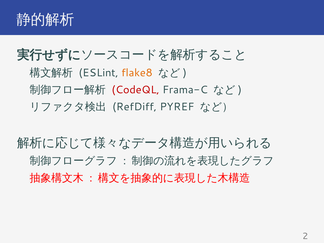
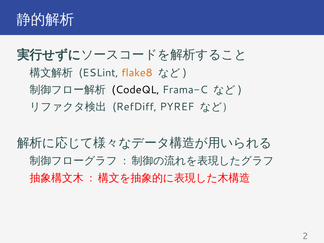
CodeQL colour: red -> black
